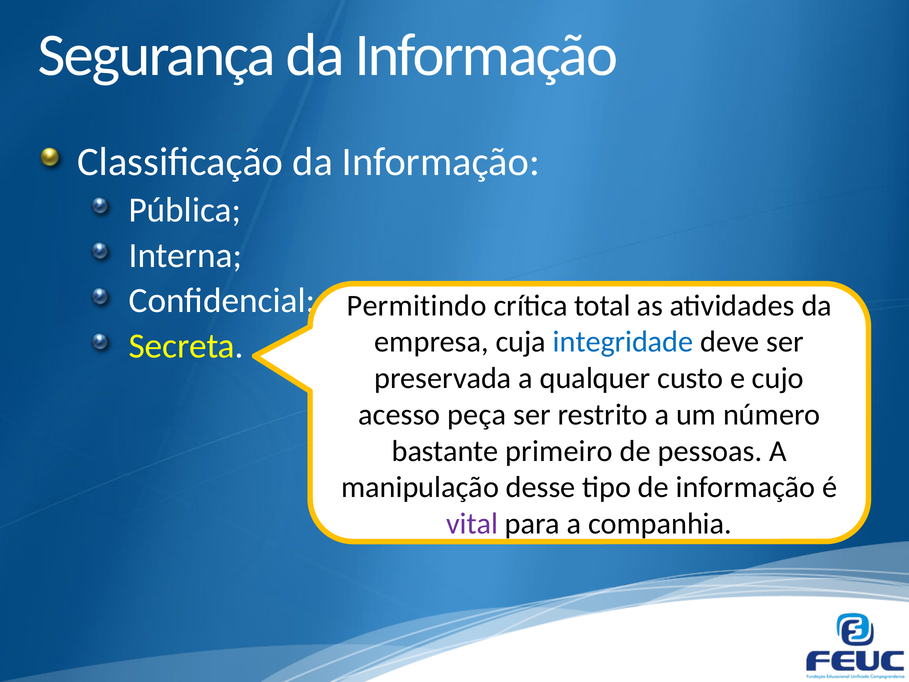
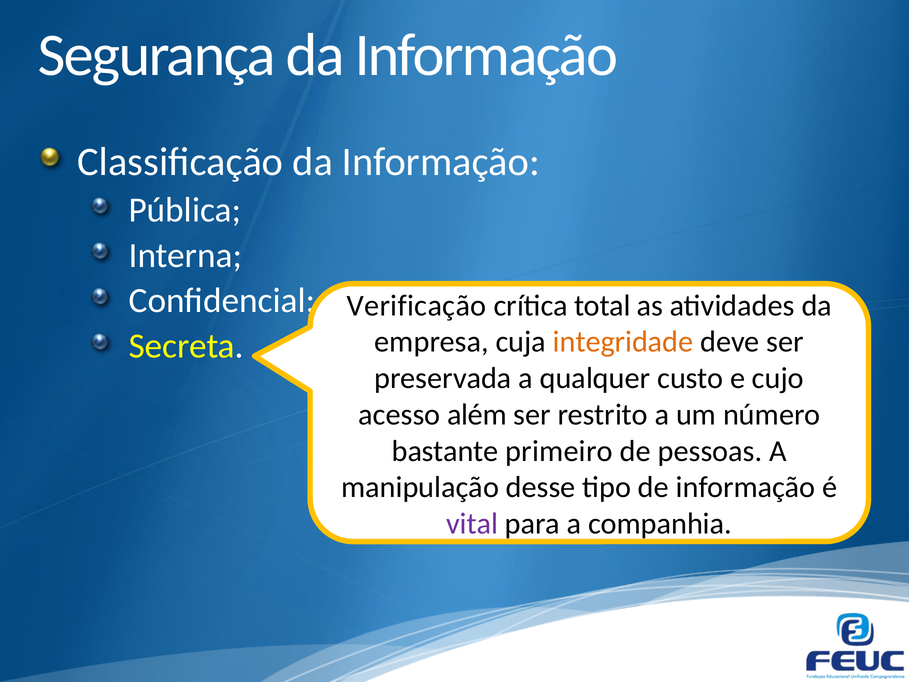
Permitindo: Permitindo -> Verificação
integridade colour: blue -> orange
peça: peça -> além
